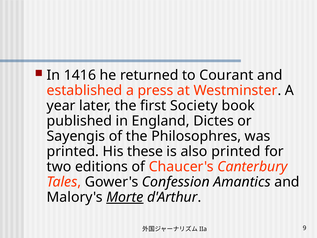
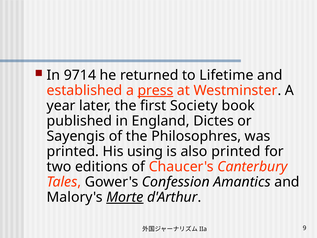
1416: 1416 -> 9714
Courant: Courant -> Lifetime
press underline: none -> present
these: these -> using
